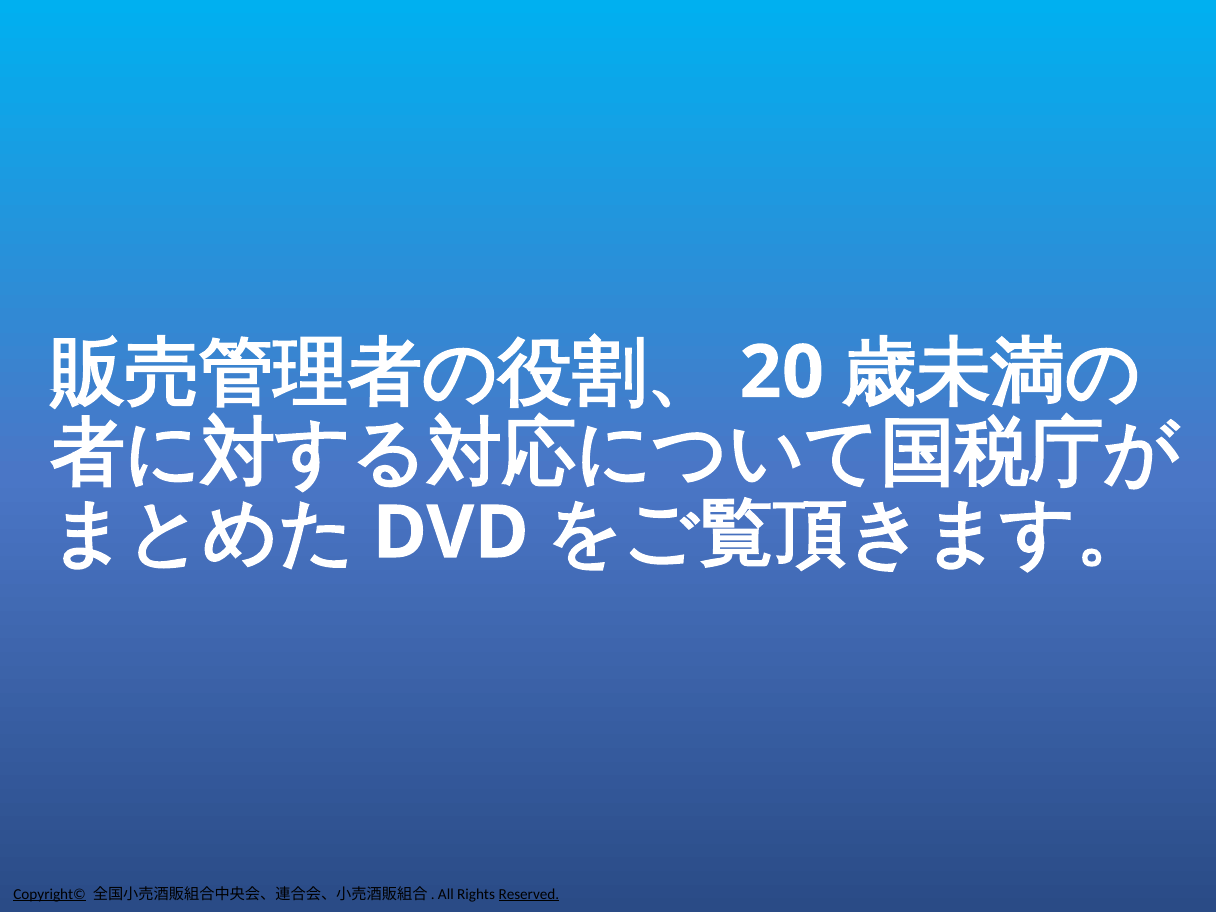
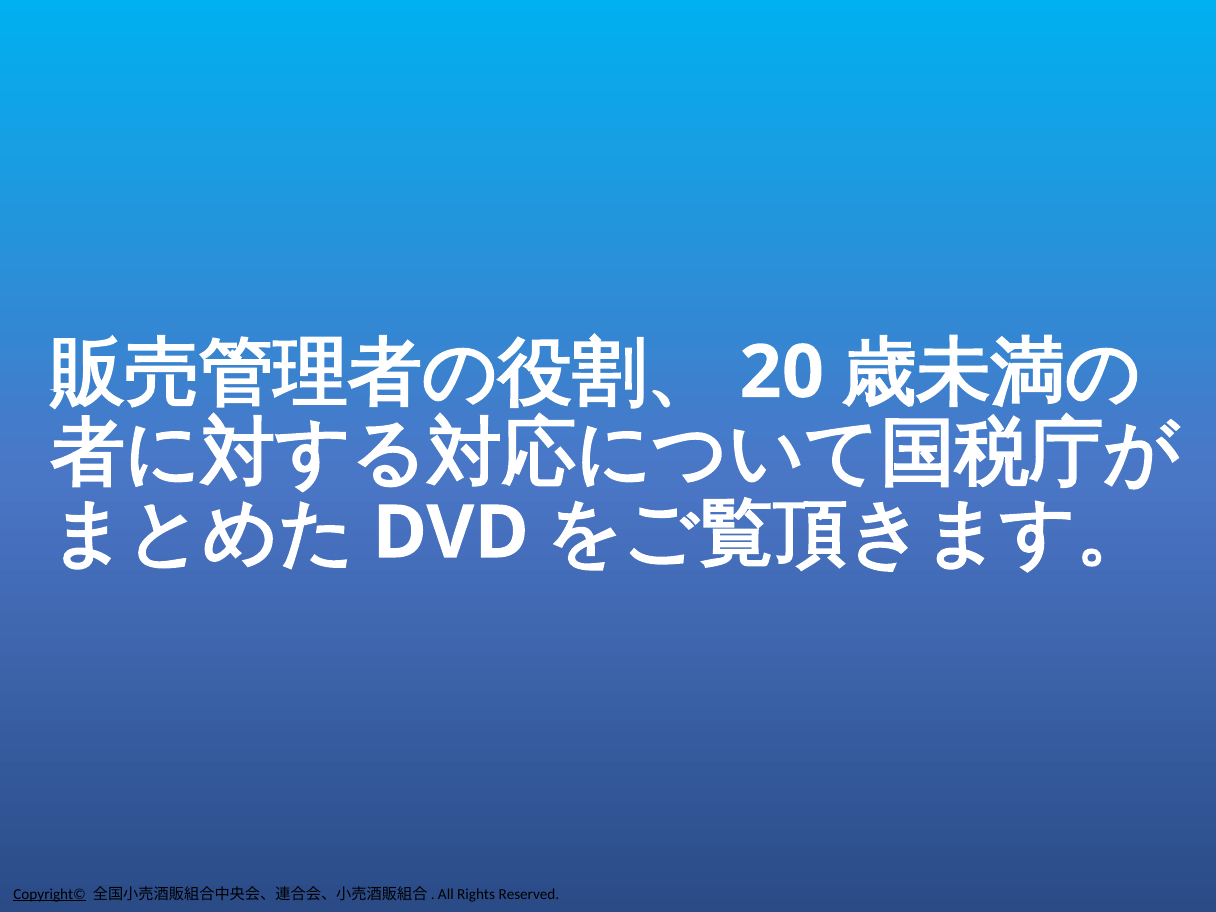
Reserved underline: present -> none
